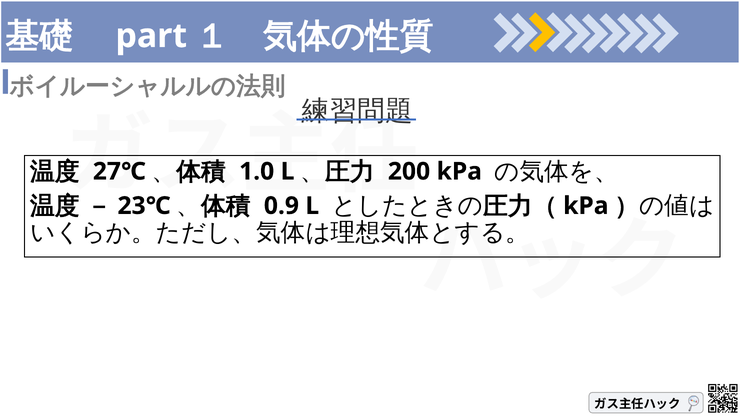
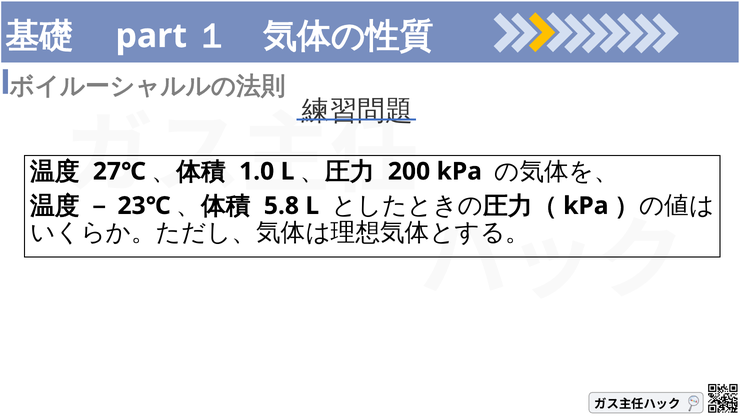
0.9: 0.9 -> 5.8
